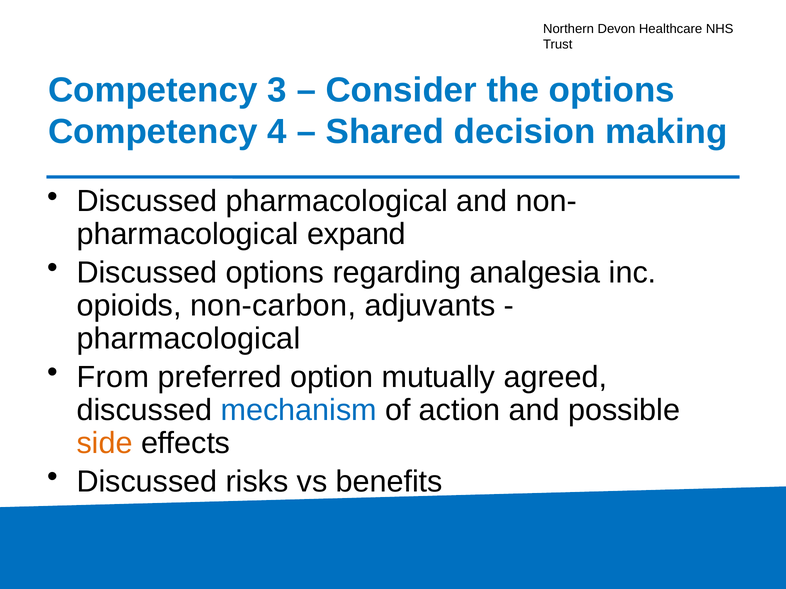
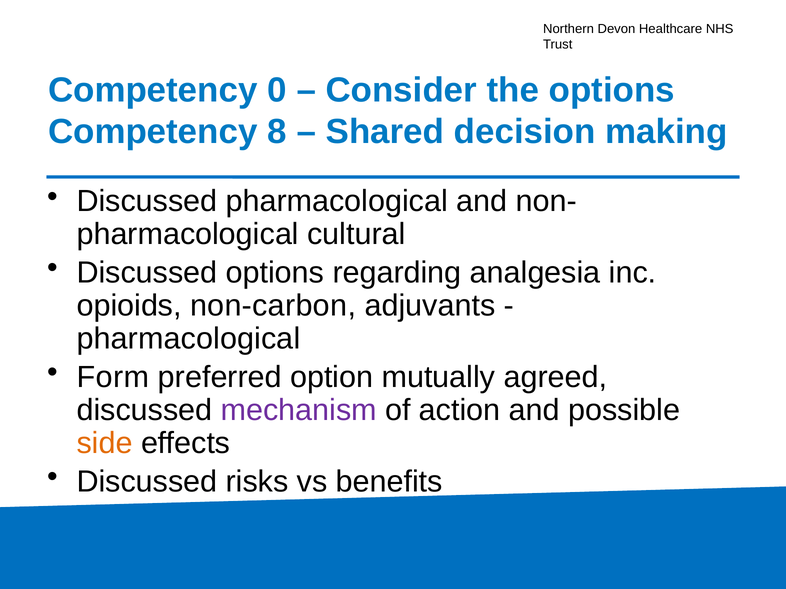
3: 3 -> 0
4: 4 -> 8
expand: expand -> cultural
From: From -> Form
mechanism colour: blue -> purple
